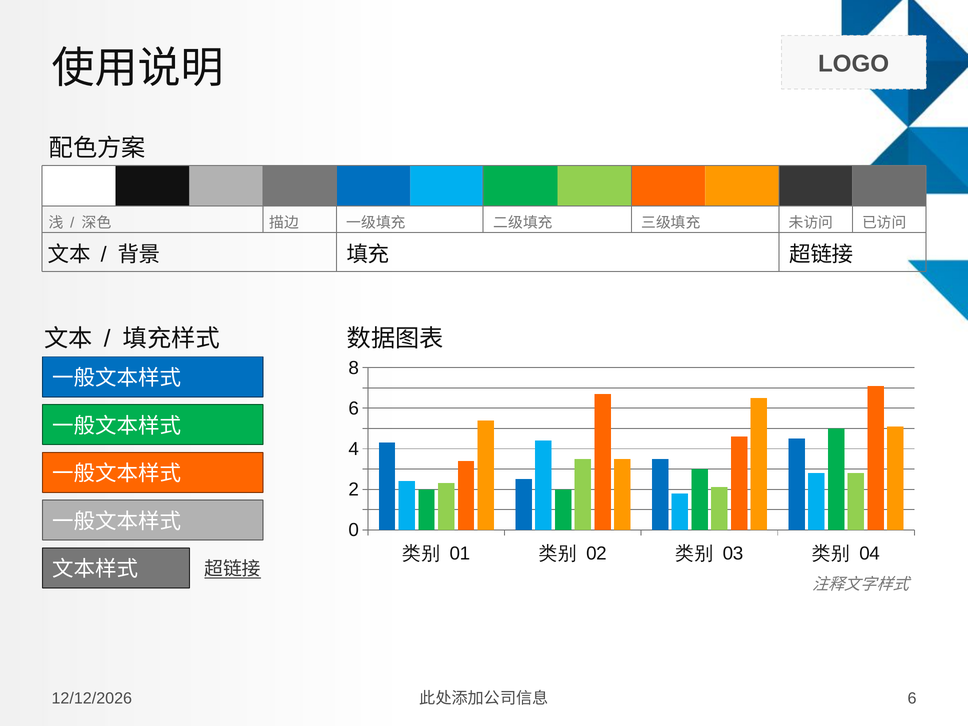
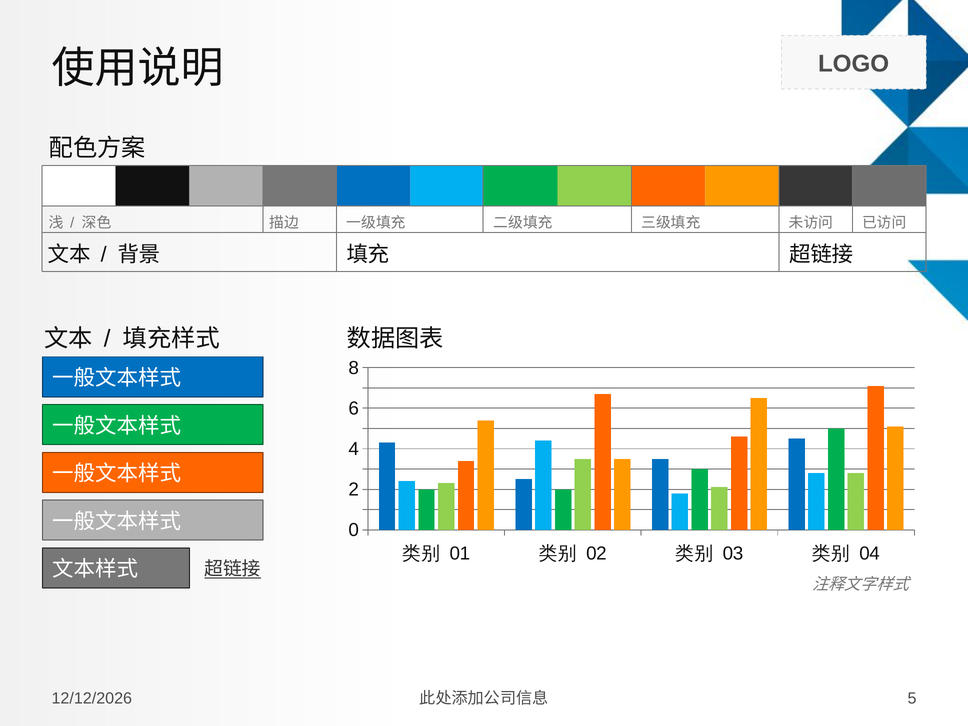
6 at (912, 698): 6 -> 5
